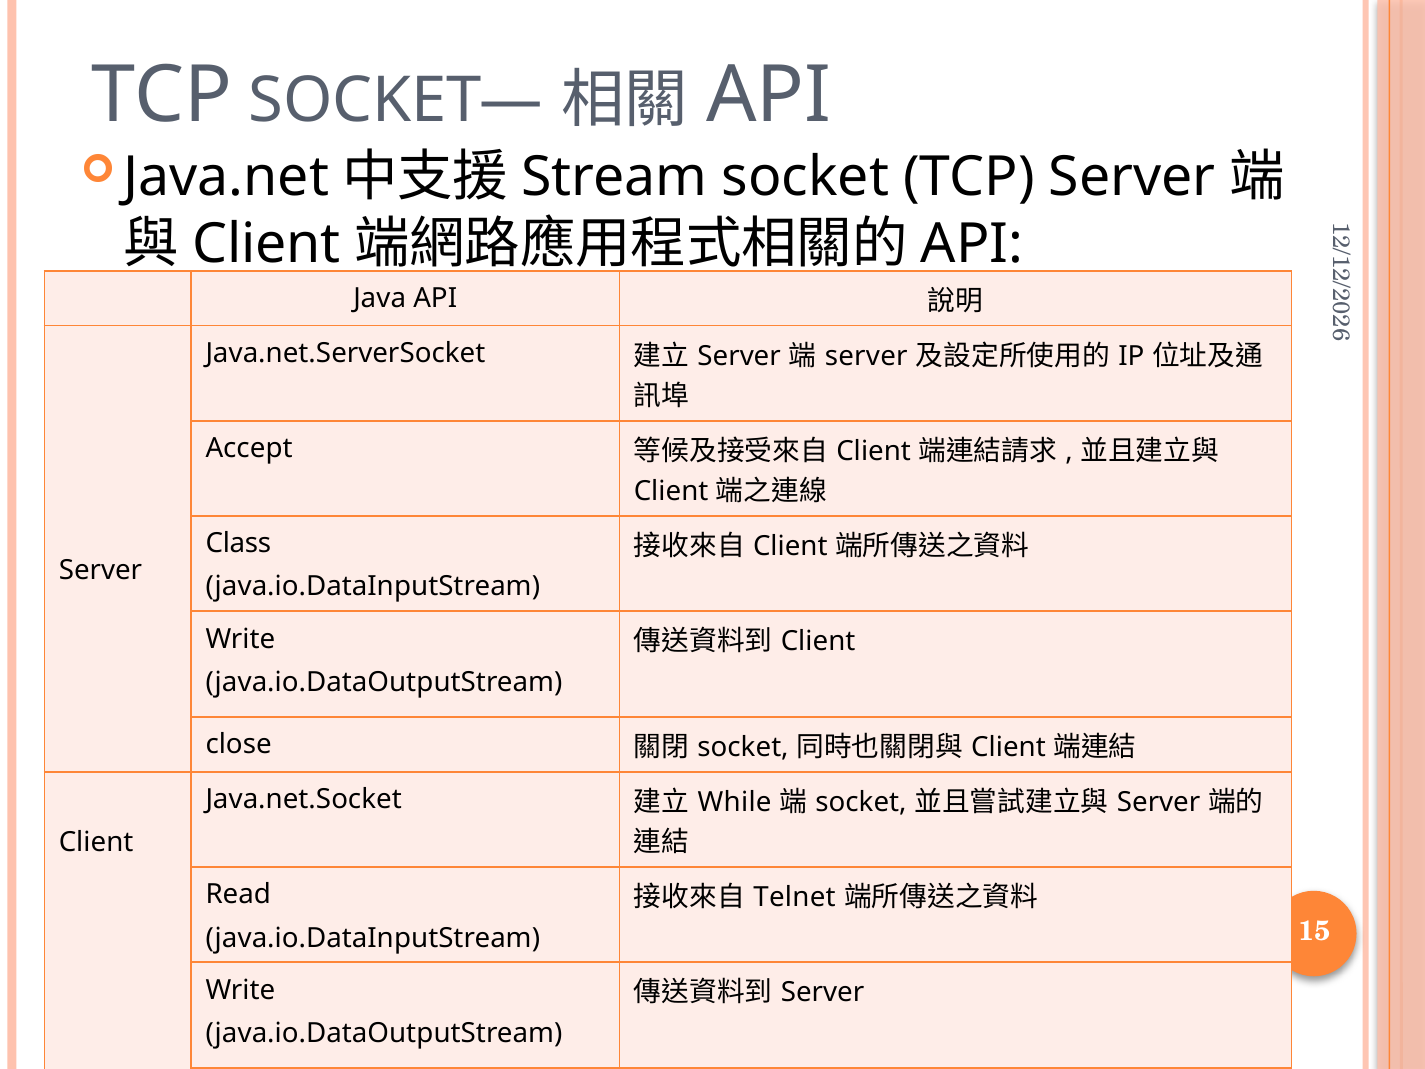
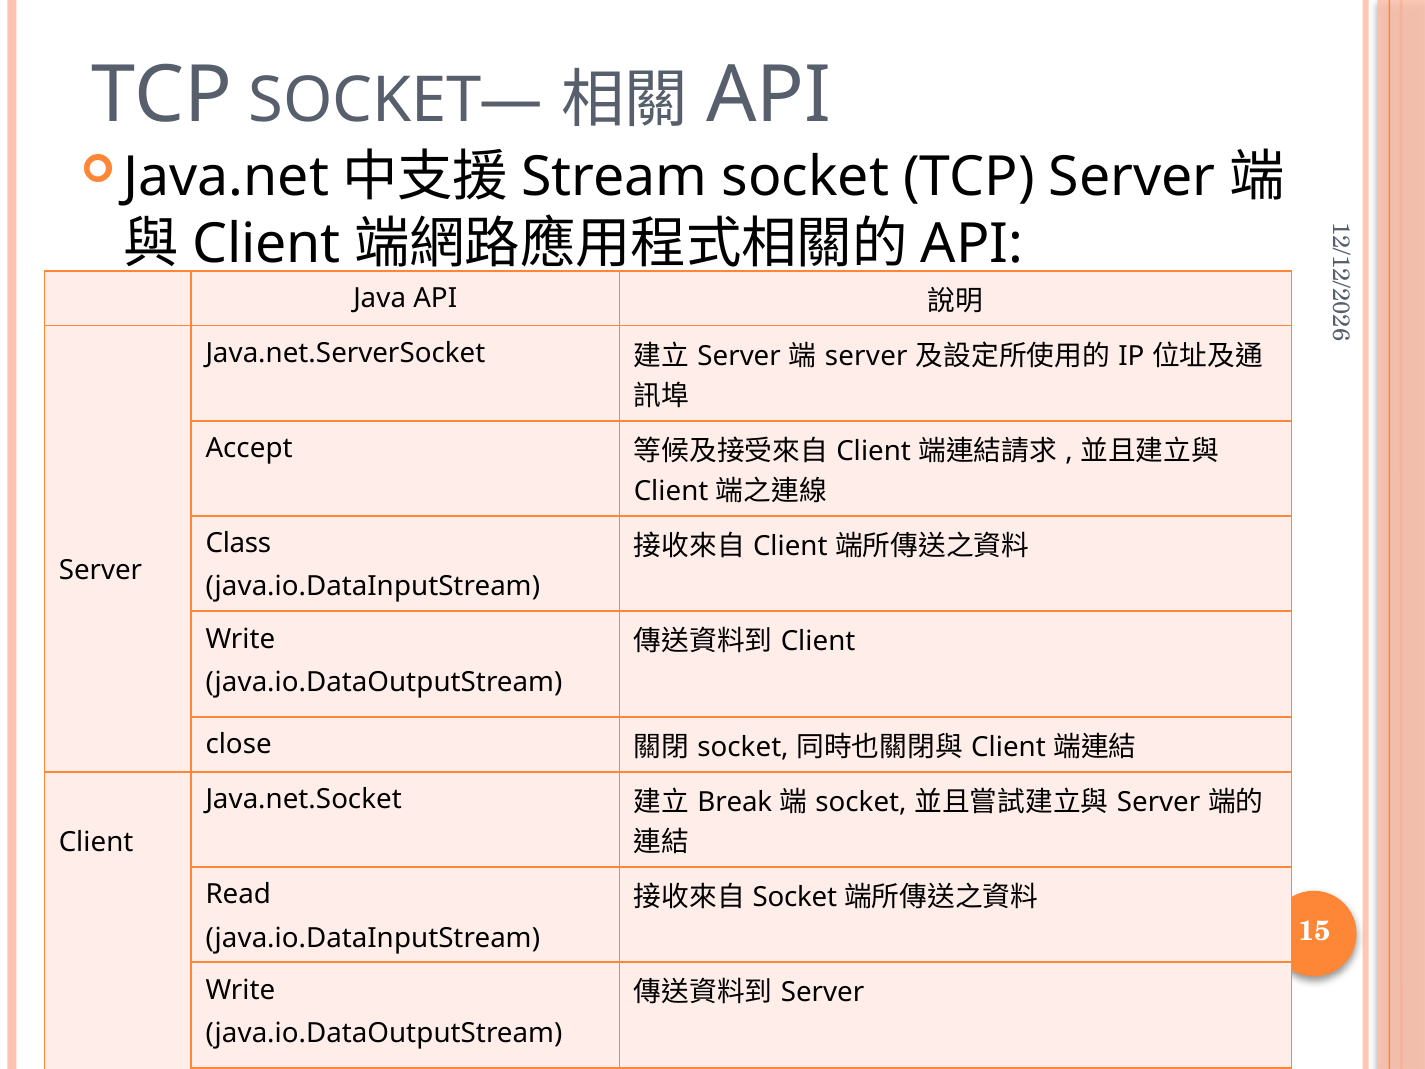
While: While -> Break
Telnet at (795, 897): Telnet -> Socket
